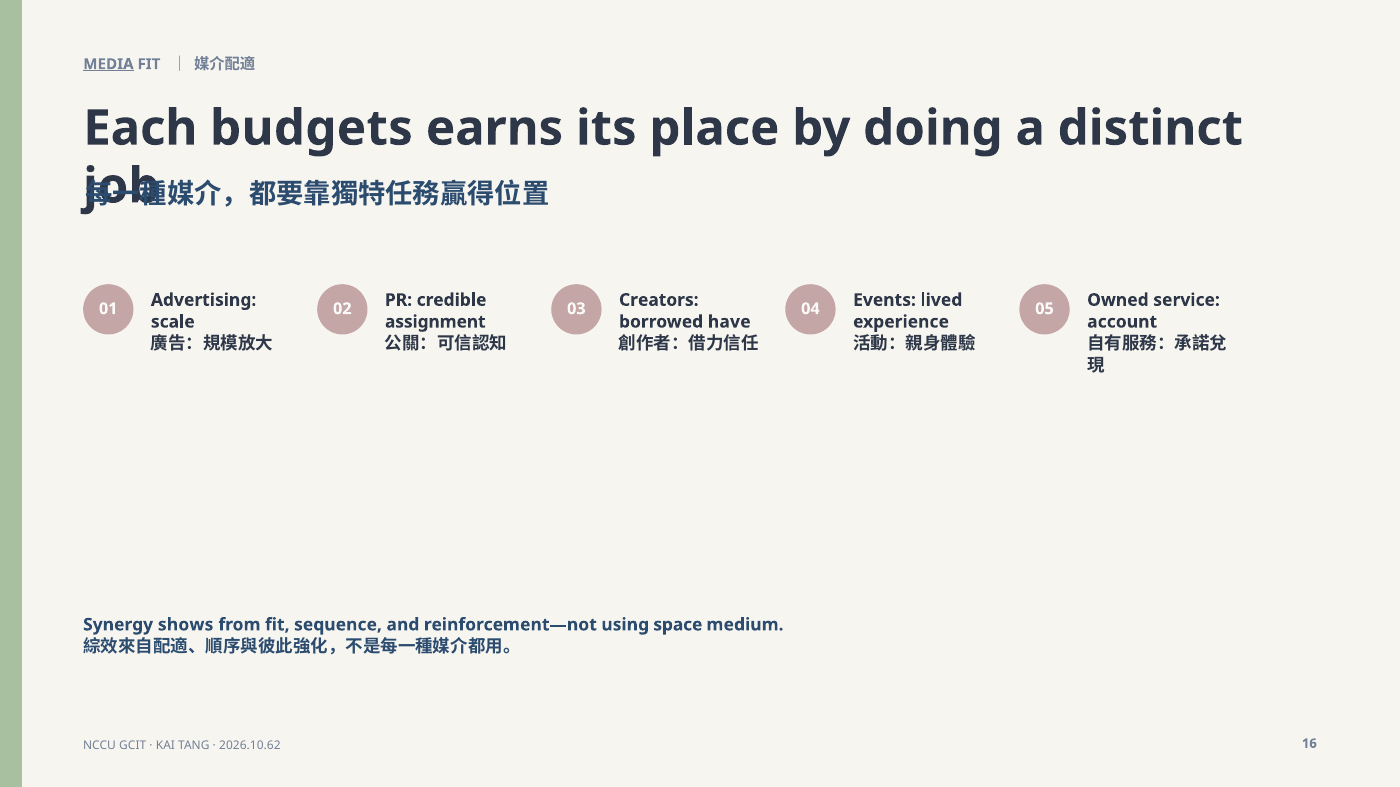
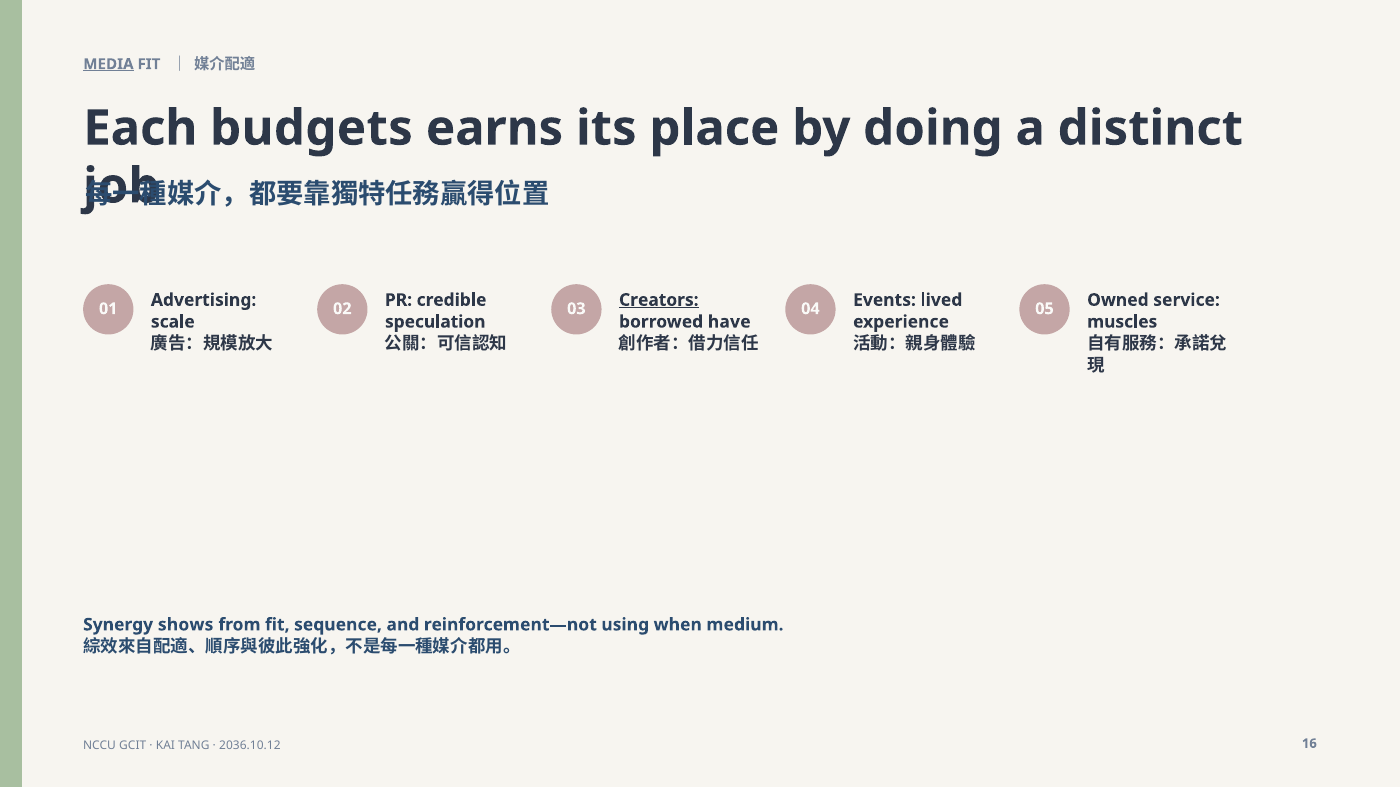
Creators underline: none -> present
assignment: assignment -> speculation
account: account -> muscles
space: space -> when
2026.10.62: 2026.10.62 -> 2036.10.12
